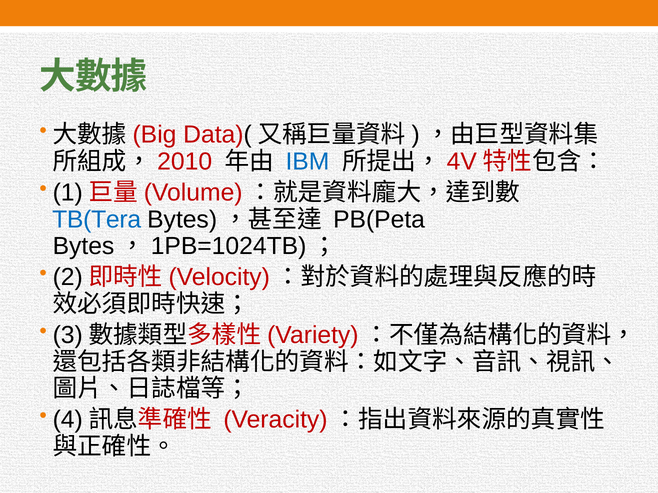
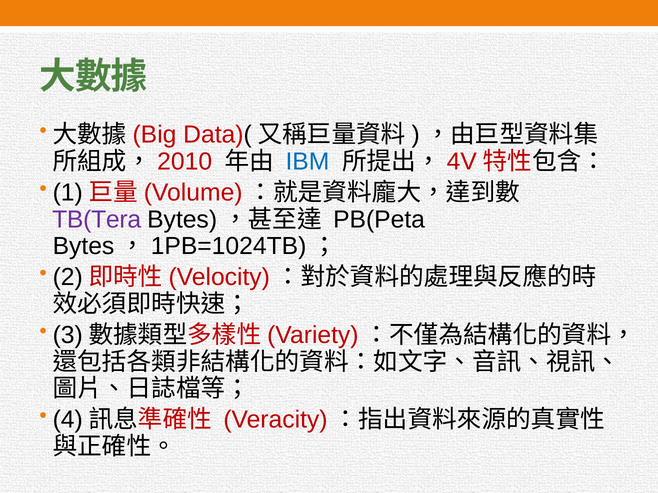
TB(Tera colour: blue -> purple
